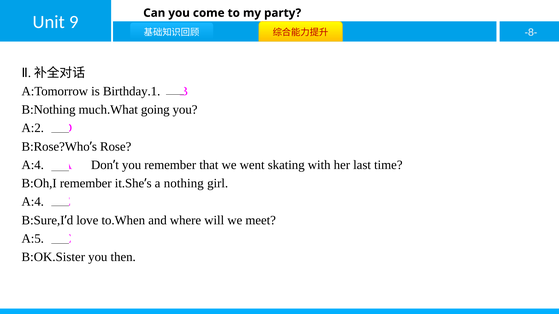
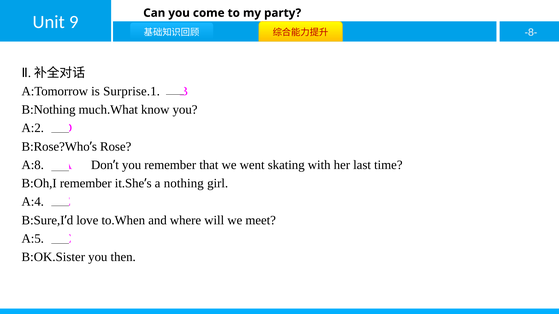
Birthday.1: Birthday.1 -> Surprise.1
going: going -> know
A:4 at (33, 165): A:4 -> A:8
